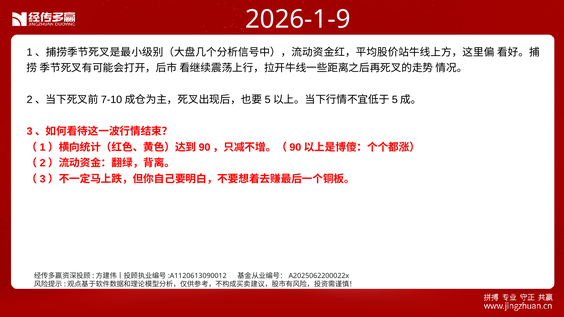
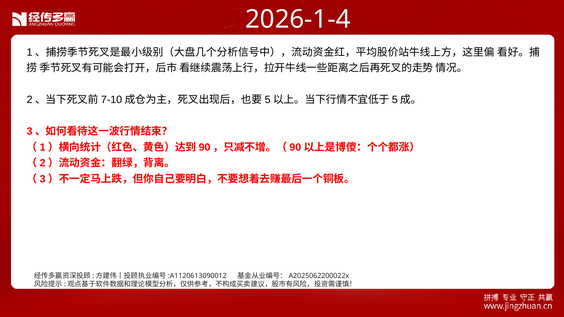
2026-1-9: 2026-1-9 -> 2026-1-4
